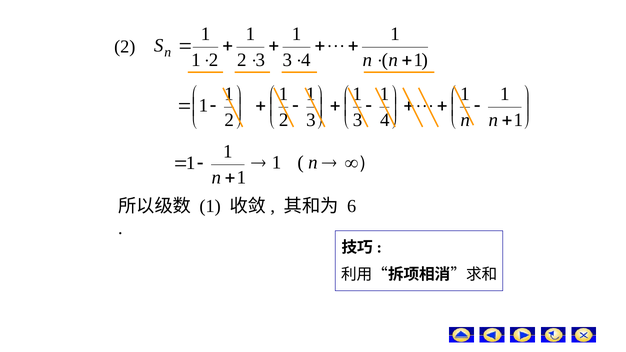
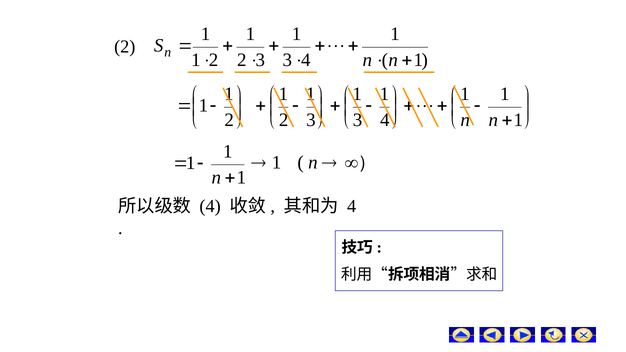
1 at (210, 206): 1 -> 4
6 at (352, 206): 6 -> 4
